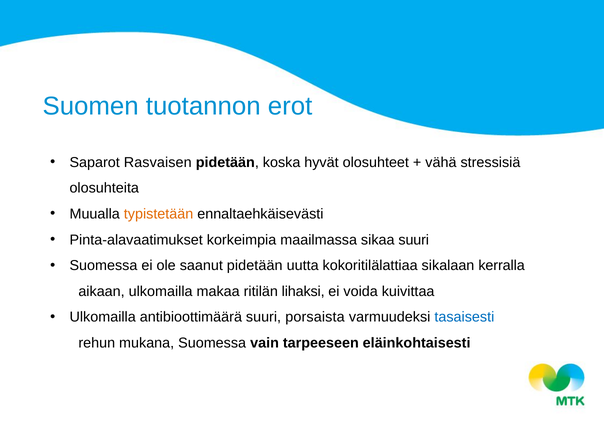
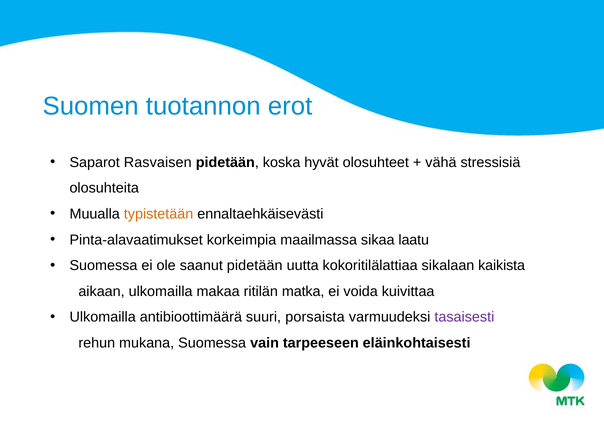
sikaa suuri: suuri -> laatu
kerralla: kerralla -> kaikista
lihaksi: lihaksi -> matka
tasaisesti colour: blue -> purple
